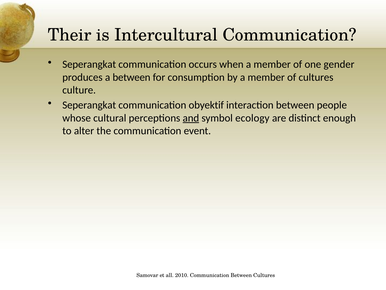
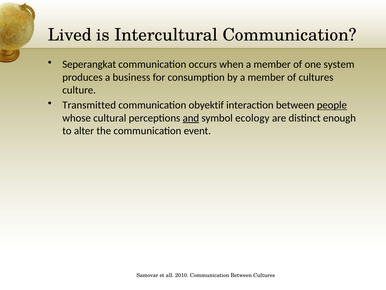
Their: Their -> Lived
gender: gender -> system
a between: between -> business
Seperangkat at (89, 105): Seperangkat -> Transmitted
people underline: none -> present
